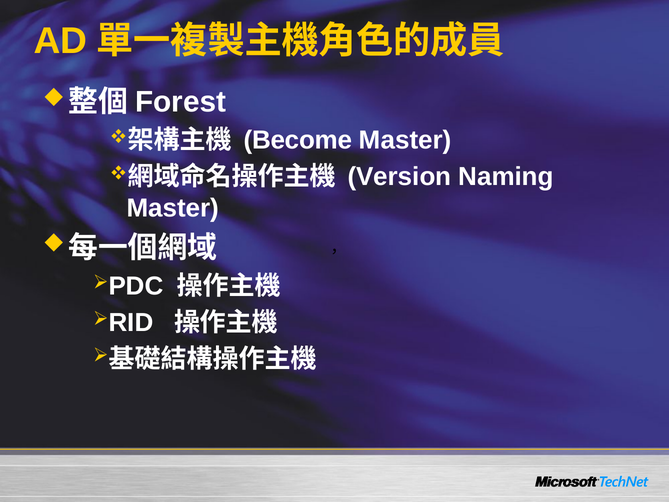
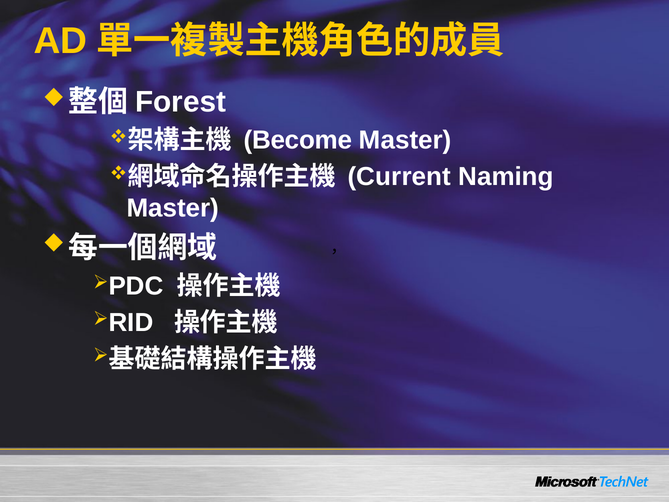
Version: Version -> Current
